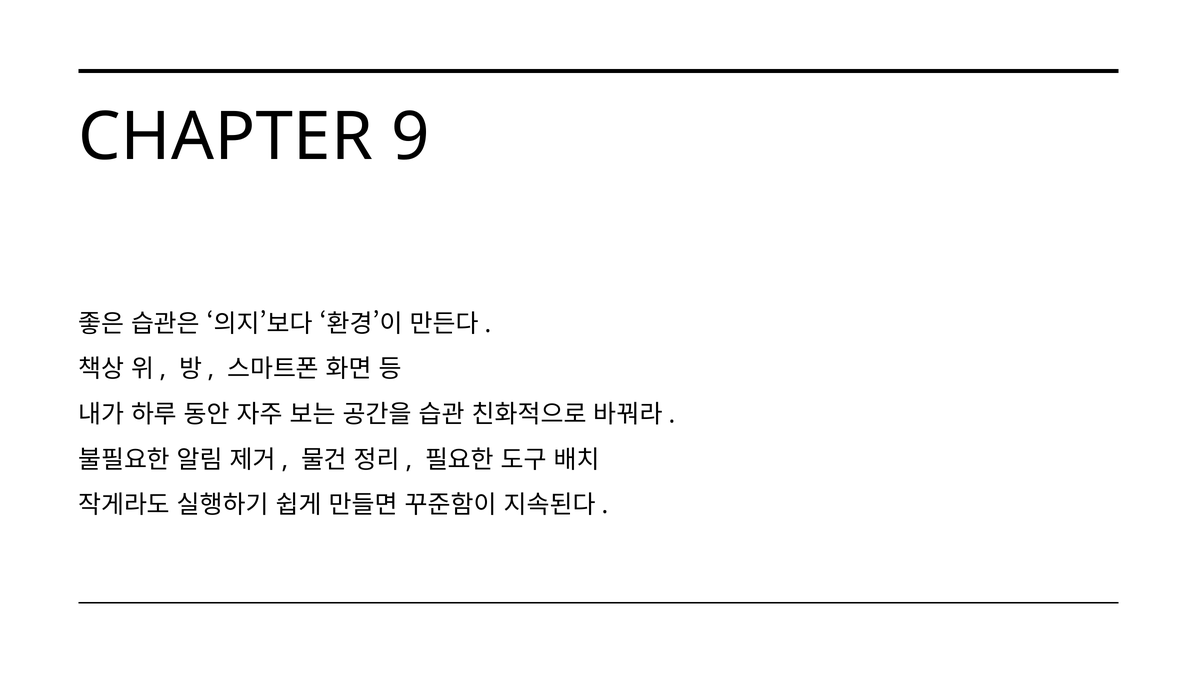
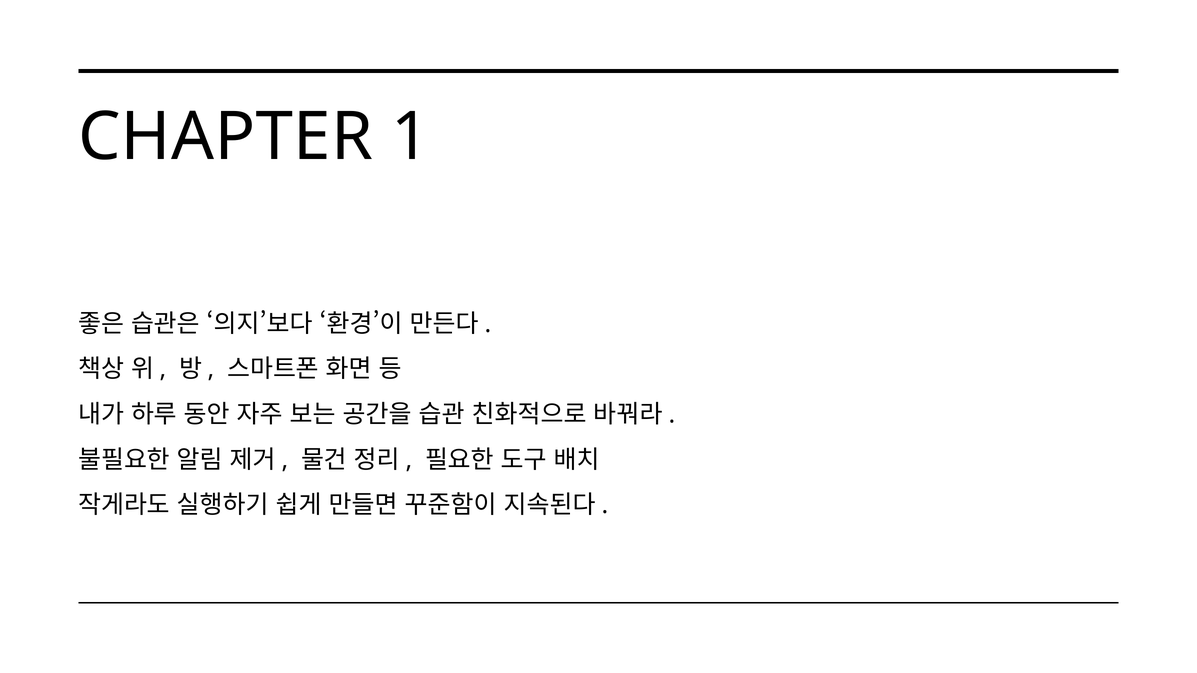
9: 9 -> 1
